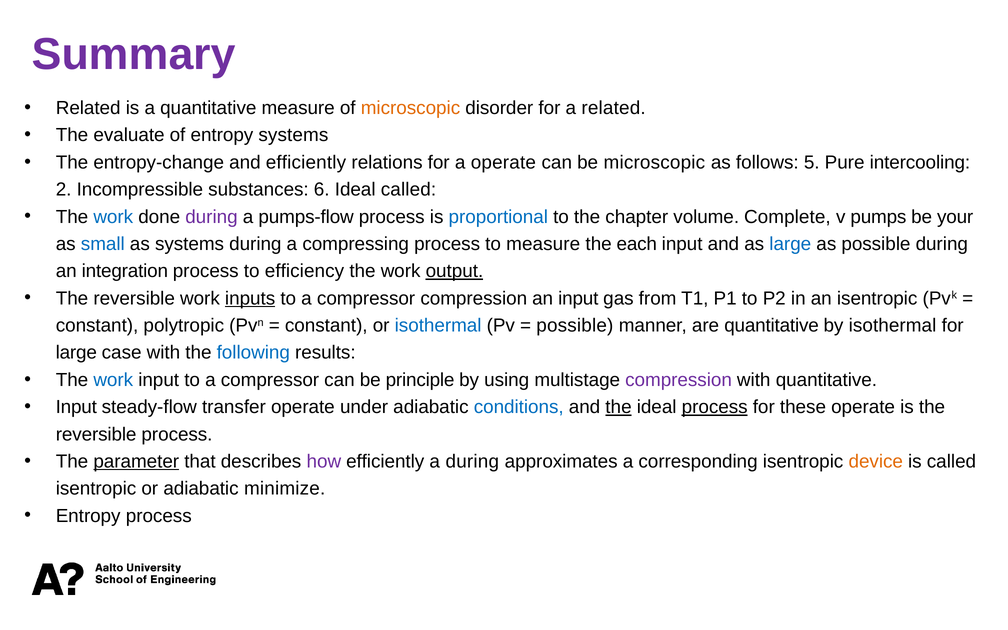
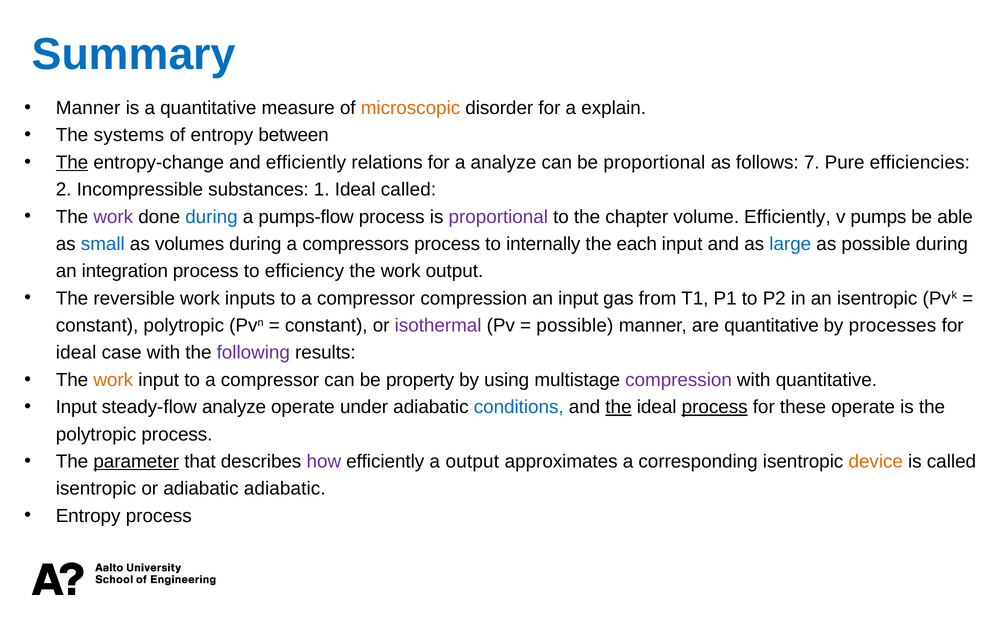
Summary colour: purple -> blue
Related at (88, 108): Related -> Manner
a related: related -> explain
evaluate: evaluate -> systems
entropy systems: systems -> between
The at (72, 162) underline: none -> present
a operate: operate -> analyze
be microscopic: microscopic -> proportional
5: 5 -> 7
intercooling: intercooling -> efficiencies
6: 6 -> 1
work at (113, 217) colour: blue -> purple
during at (211, 217) colour: purple -> blue
proportional at (498, 217) colour: blue -> purple
volume Complete: Complete -> Efficiently
your: your -> able
as systems: systems -> volumes
compressing: compressing -> compressors
to measure: measure -> internally
output at (454, 271) underline: present -> none
inputs underline: present -> none
isothermal at (438, 326) colour: blue -> purple
by isothermal: isothermal -> processes
large at (76, 353): large -> ideal
following colour: blue -> purple
work at (113, 380) colour: blue -> orange
principle: principle -> property
steady-flow transfer: transfer -> analyze
reversible at (96, 434): reversible -> polytropic
a during: during -> output
adiabatic minimize: minimize -> adiabatic
